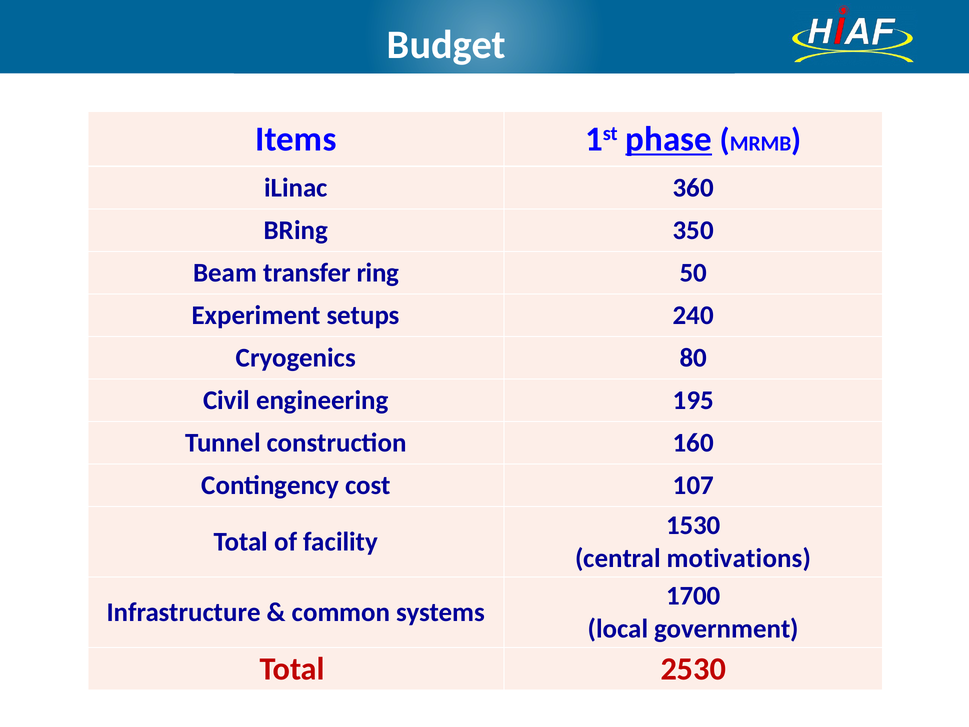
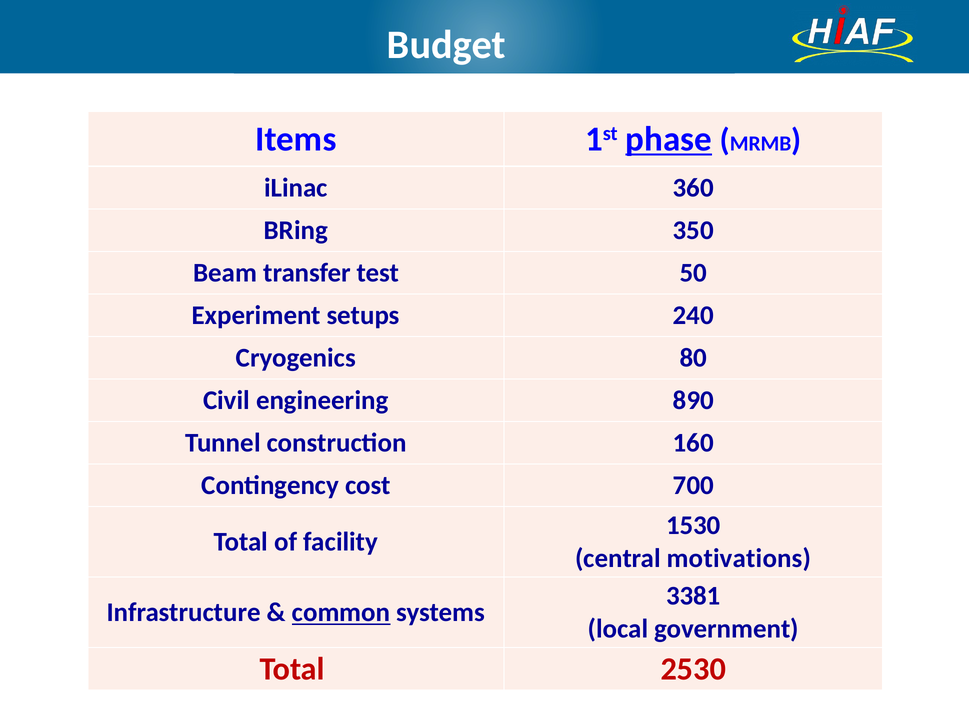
ring: ring -> test
195: 195 -> 890
107: 107 -> 700
1700: 1700 -> 3381
common underline: none -> present
